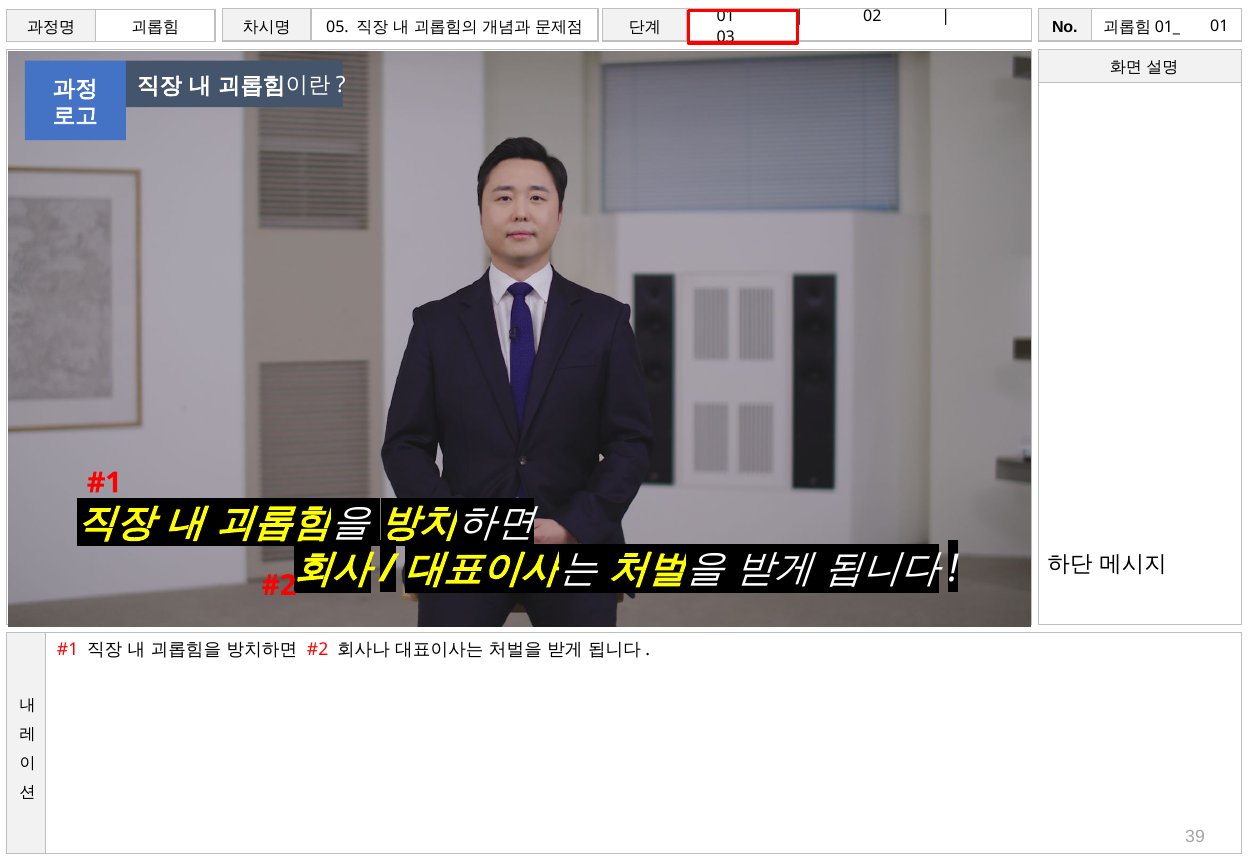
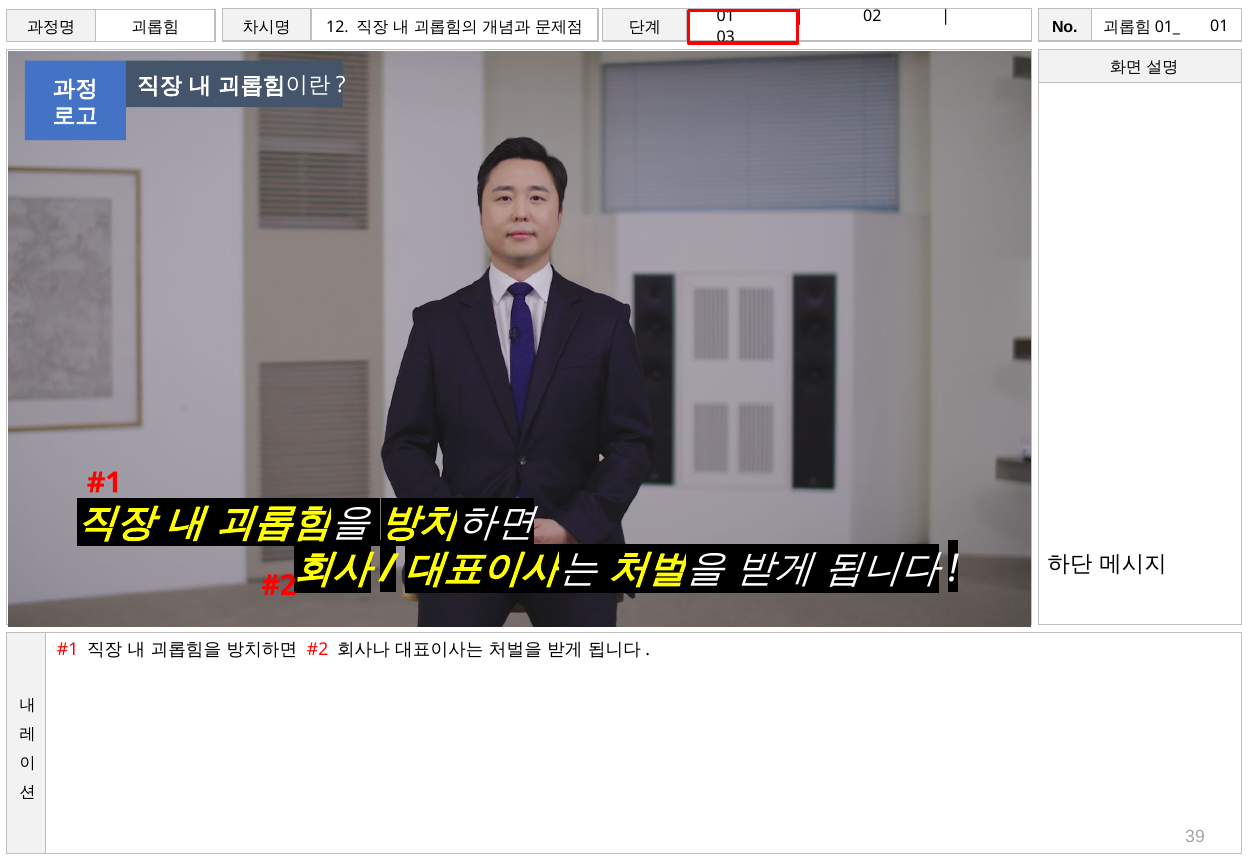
05: 05 -> 12
